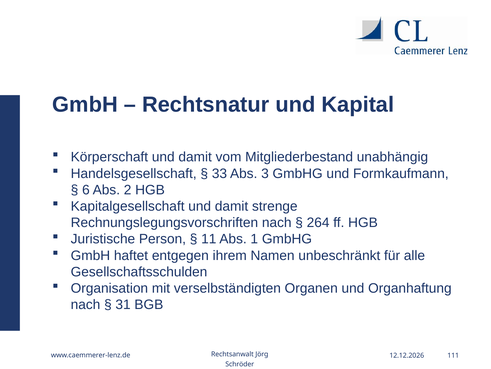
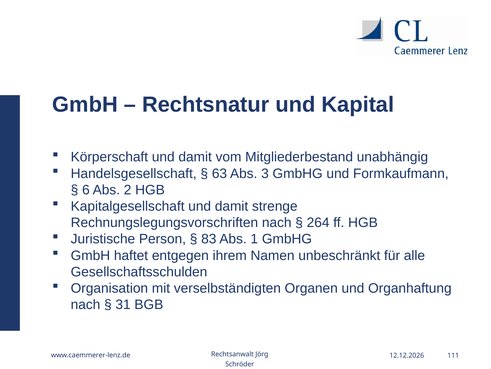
33: 33 -> 63
11: 11 -> 83
